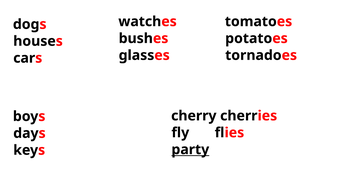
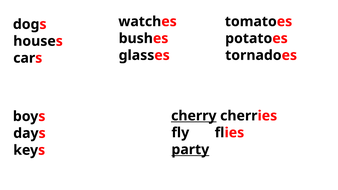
cherry underline: none -> present
